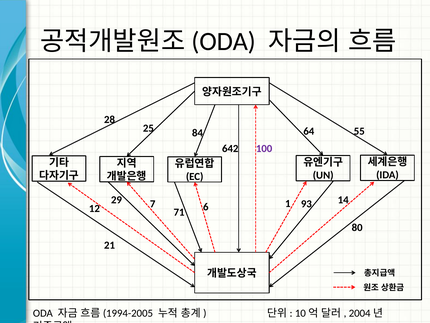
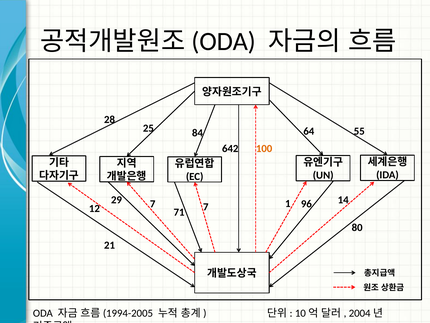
100 colour: purple -> orange
93: 93 -> 96
71 6: 6 -> 7
